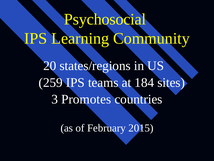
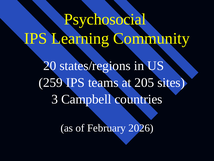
184: 184 -> 205
Promotes: Promotes -> Campbell
2015: 2015 -> 2026
